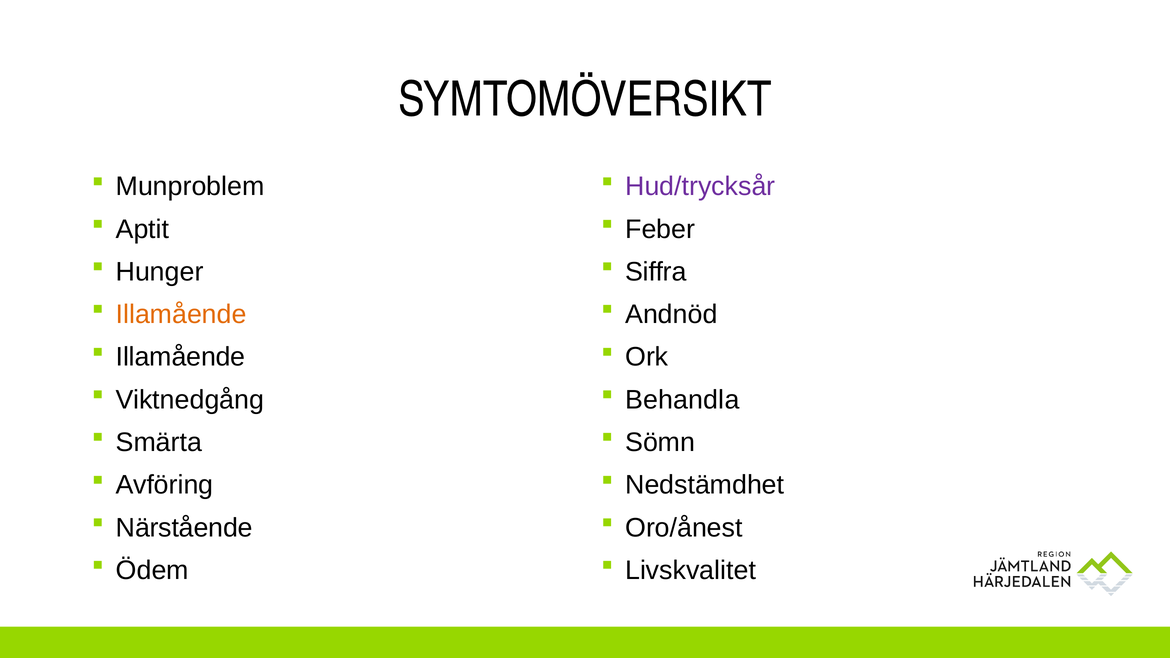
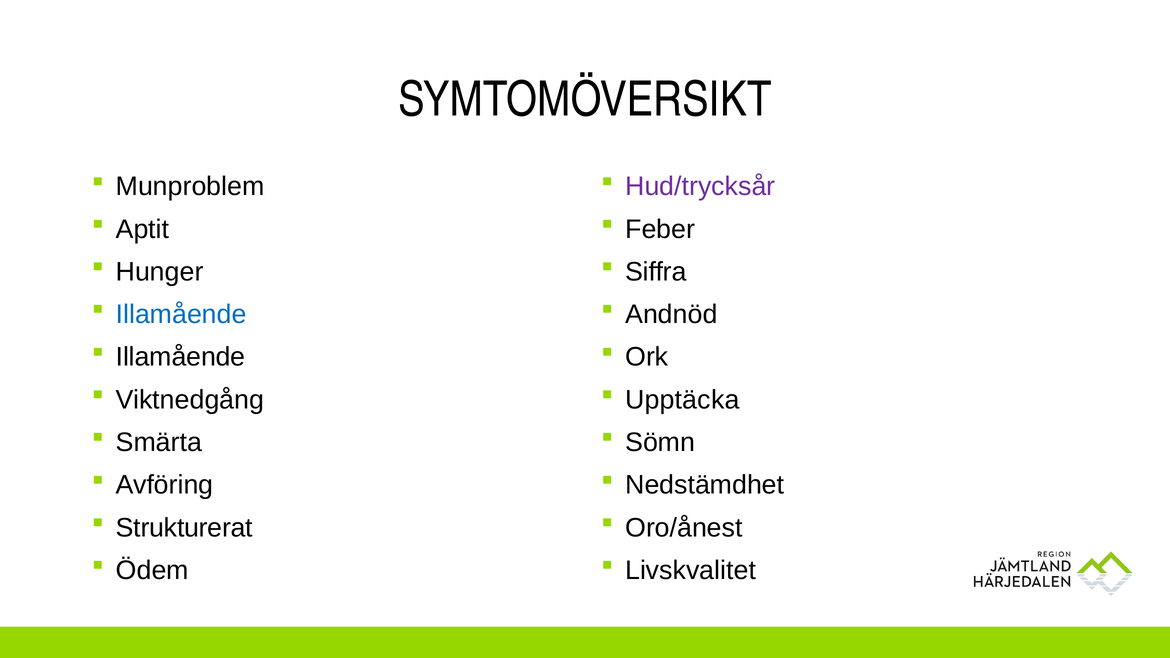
Illamående at (181, 315) colour: orange -> blue
Behandla: Behandla -> Upptäcka
Närstående: Närstående -> Strukturerat
